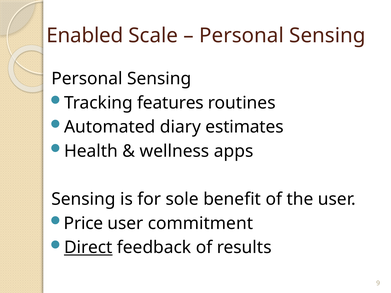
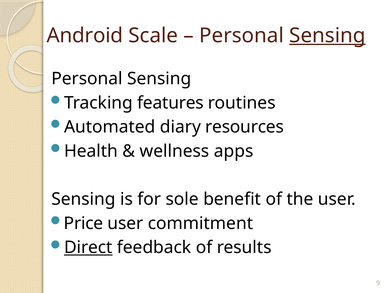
Enabled: Enabled -> Android
Sensing at (327, 36) underline: none -> present
estimates: estimates -> resources
